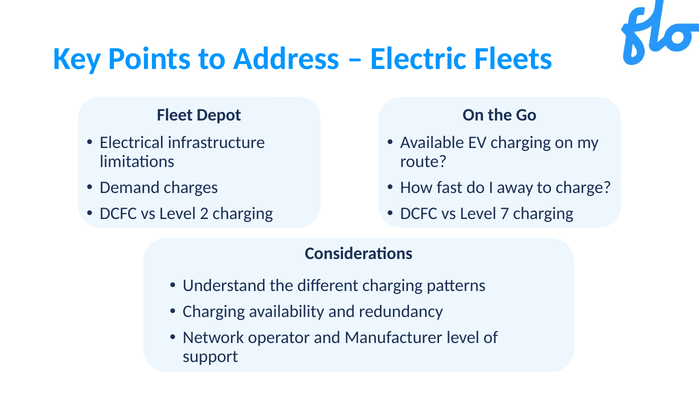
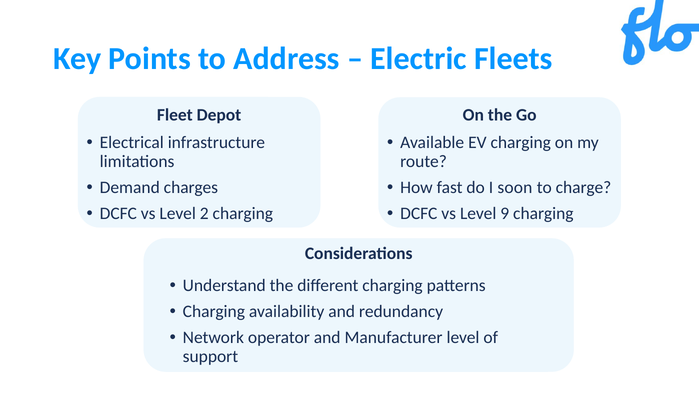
away: away -> soon
7: 7 -> 9
